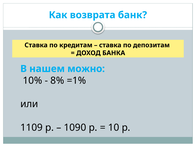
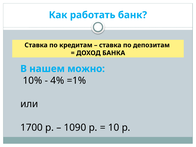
возврата: возврата -> работать
8%: 8% -> 4%
1109: 1109 -> 1700
